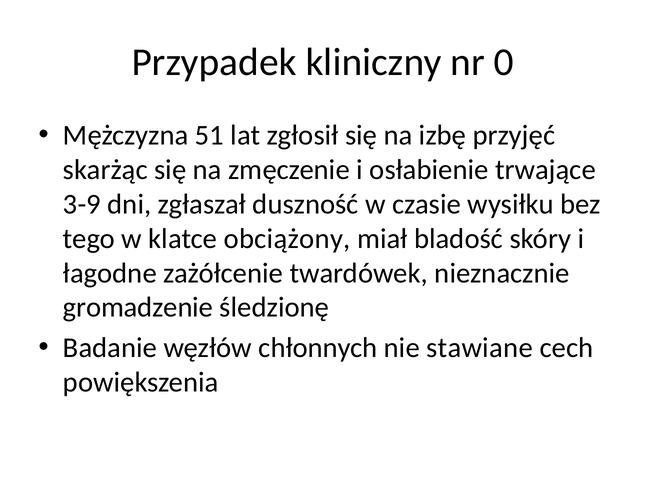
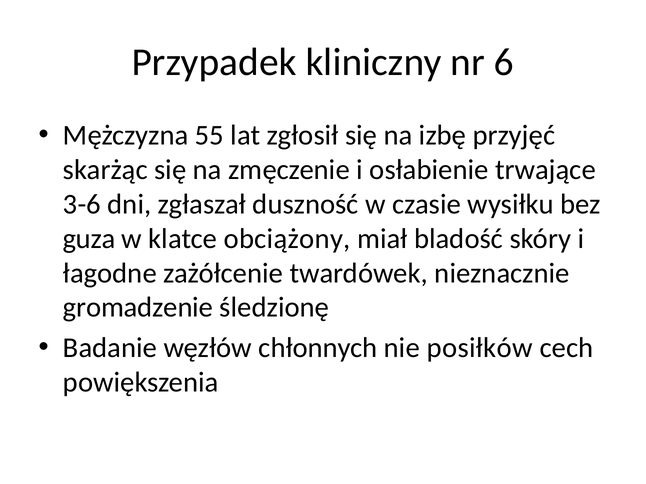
0: 0 -> 6
51: 51 -> 55
3-9: 3-9 -> 3-6
tego: tego -> guza
stawiane: stawiane -> posiłków
